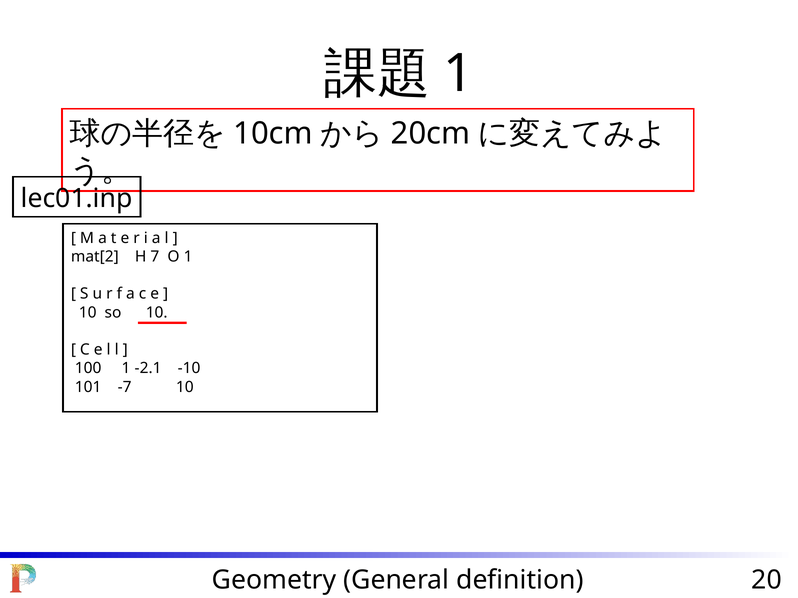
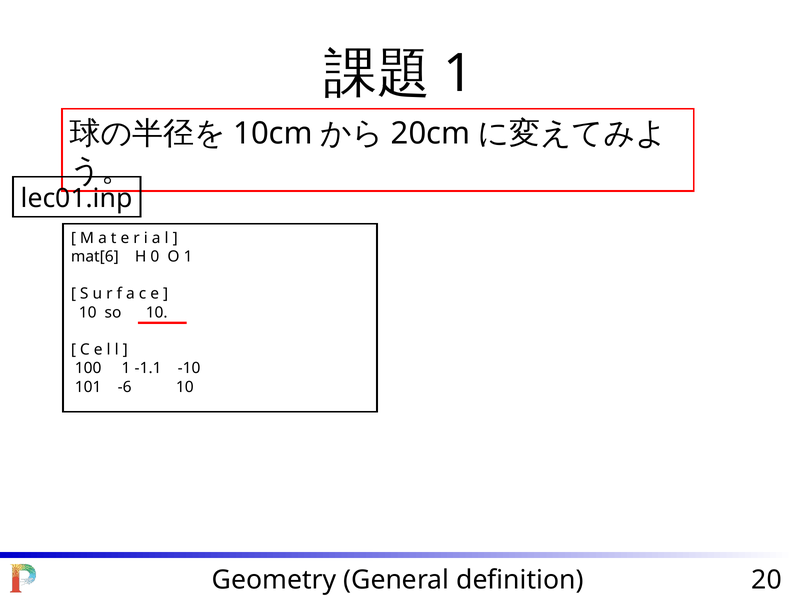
mat[2: mat[2 -> mat[6
7: 7 -> 0
-2.1: -2.1 -> -1.1
-7: -7 -> -6
